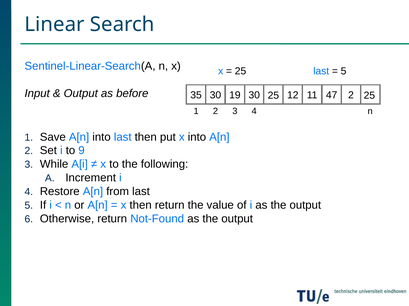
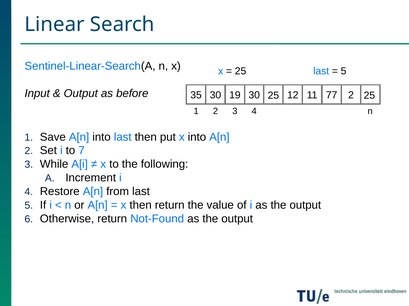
47: 47 -> 77
9: 9 -> 7
